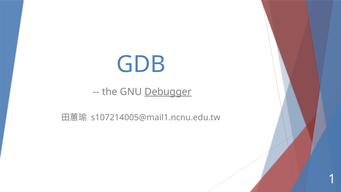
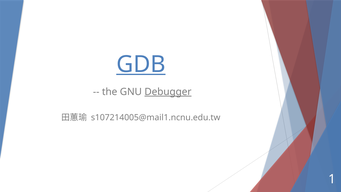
GDB underline: none -> present
